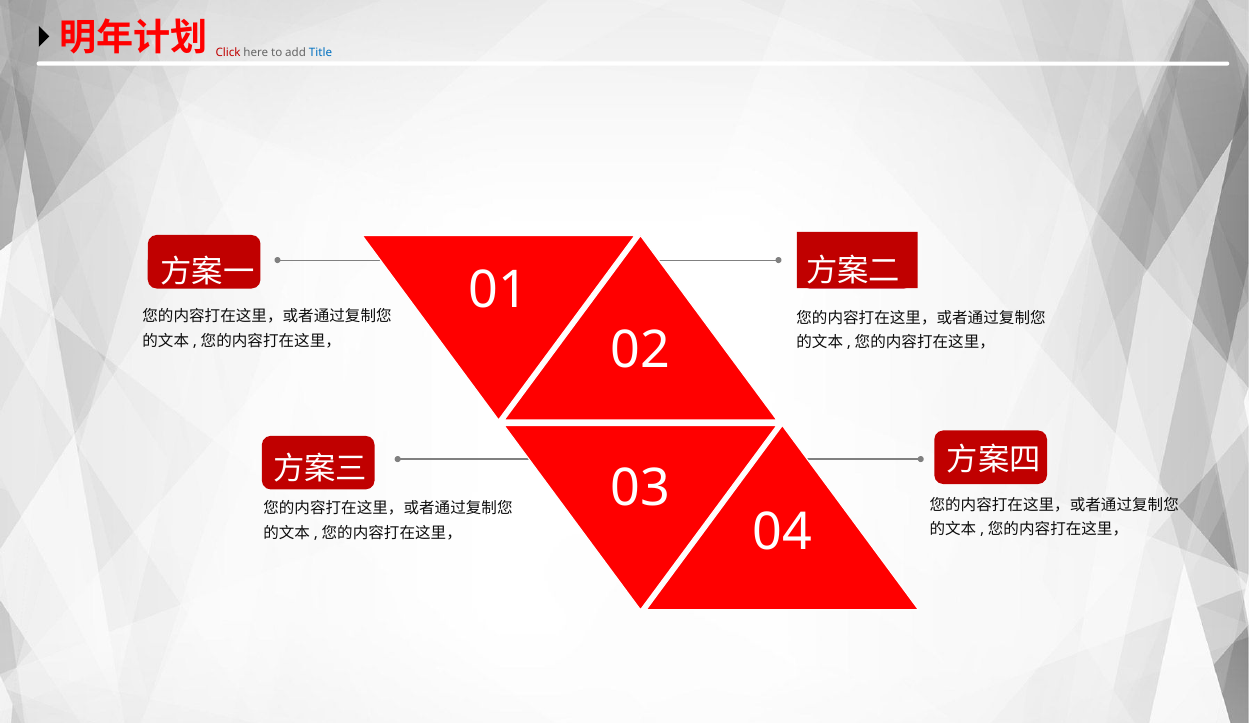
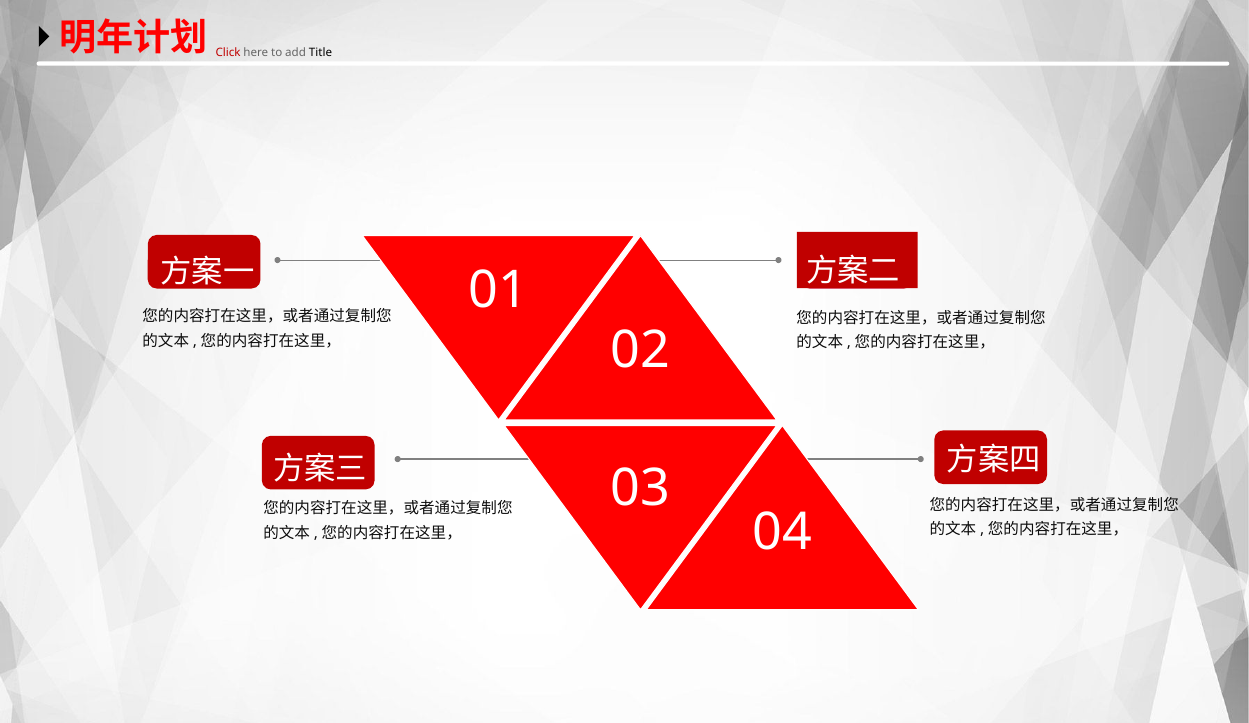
Title colour: blue -> black
